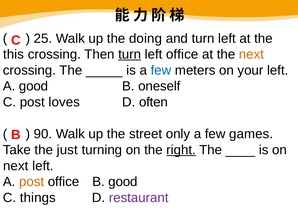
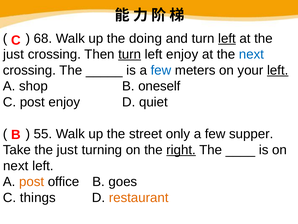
25: 25 -> 68
left at (227, 38) underline: none -> present
this at (13, 54): this -> just
left office: office -> enjoy
next at (251, 54) colour: orange -> blue
left at (278, 70) underline: none -> present
A good: good -> shop
post loves: loves -> enjoy
often: often -> quiet
90: 90 -> 55
games: games -> supper
B good: good -> goes
restaurant colour: purple -> orange
